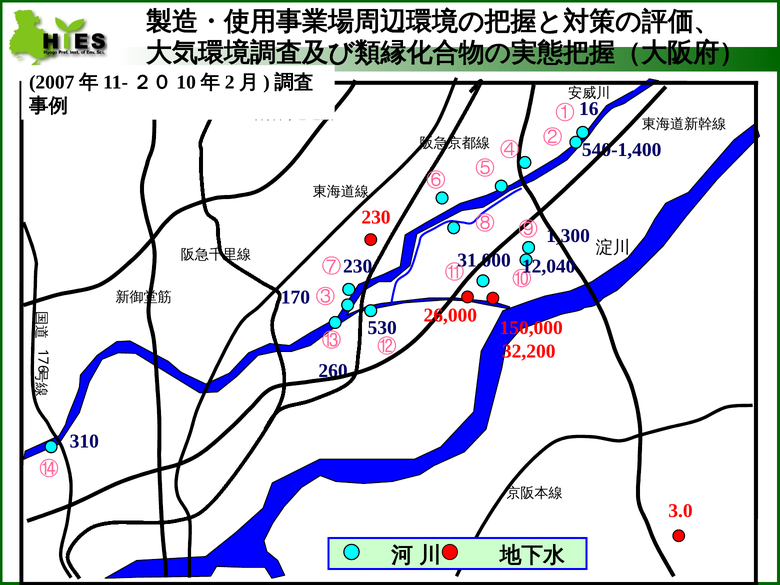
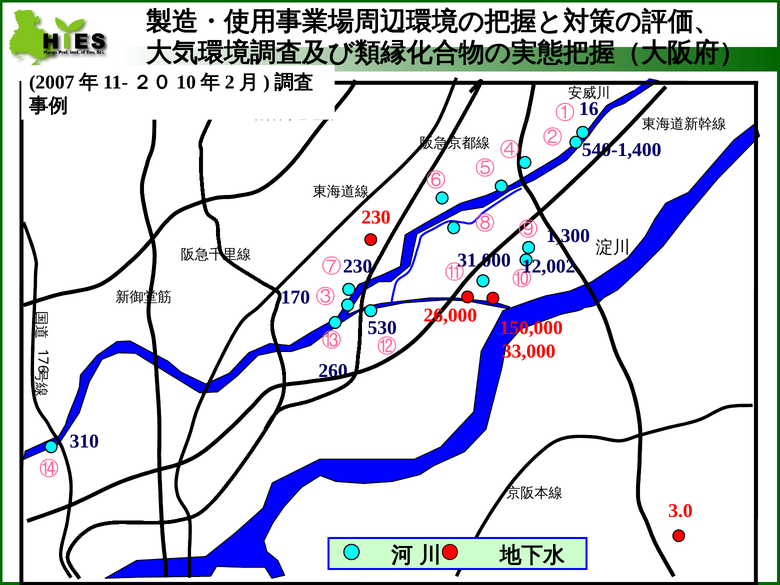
12,040: 12,040 -> 12,002
32,200: 32,200 -> 33,000
